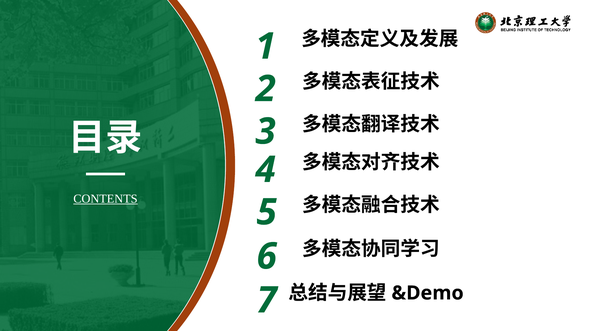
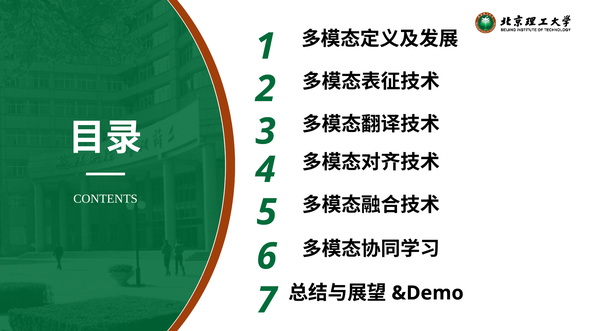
CONTENTS underline: present -> none
